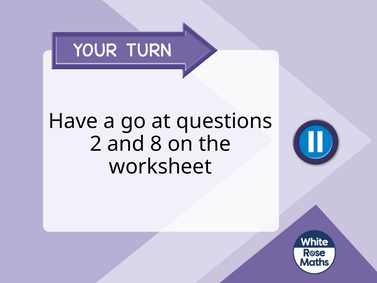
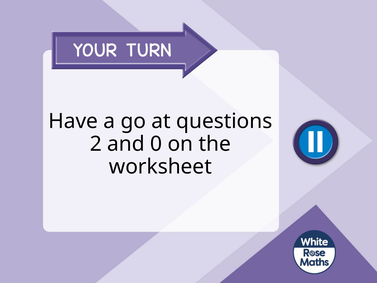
8: 8 -> 0
